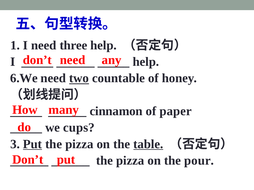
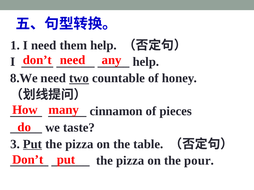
three: three -> them
6.We: 6.We -> 8.We
paper: paper -> pieces
cups: cups -> taste
table underline: present -> none
